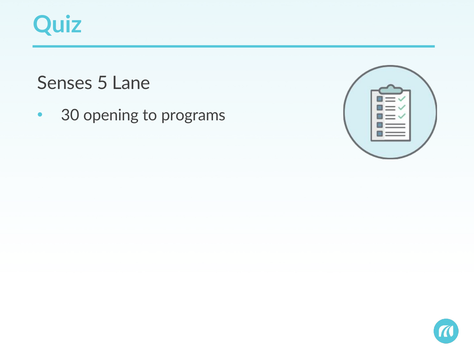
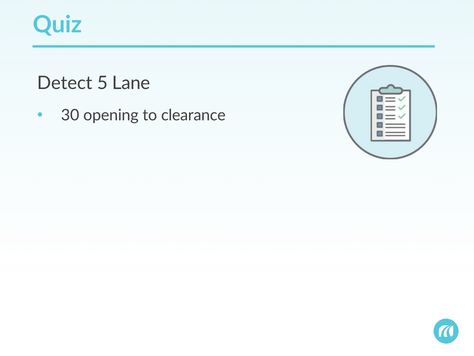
Senses: Senses -> Detect
programs: programs -> clearance
